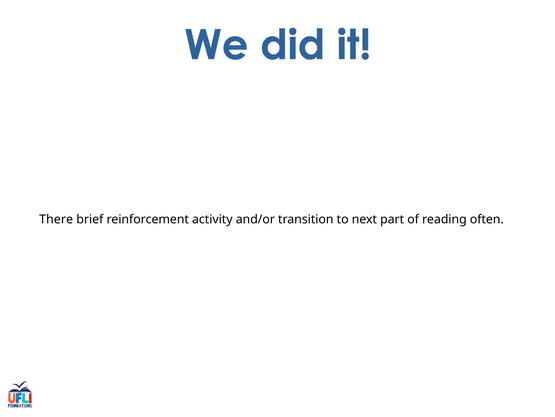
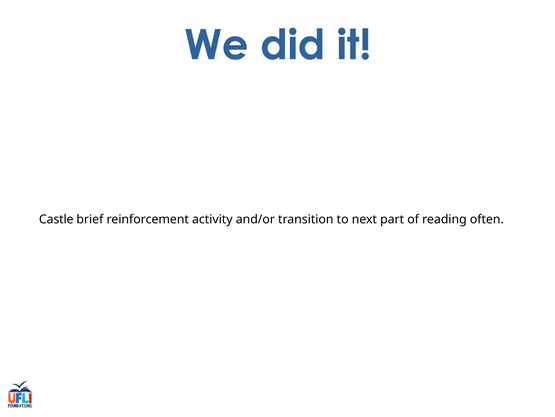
There: There -> Castle
